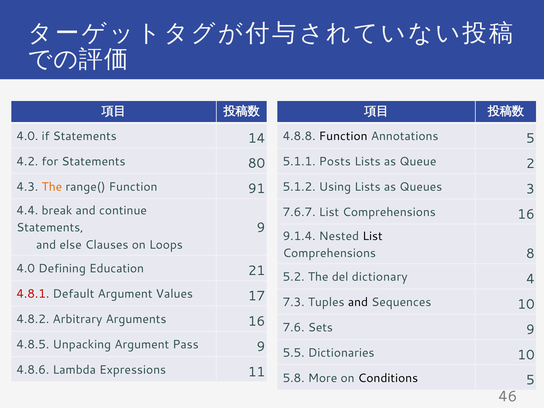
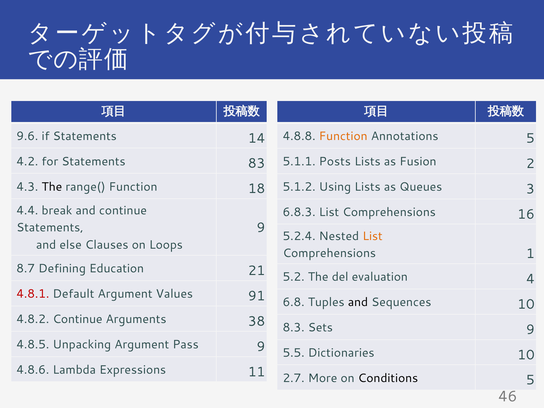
4.0 at (27, 136): 4.0 -> 9.6
Function at (343, 136) colour: black -> orange
80: 80 -> 83
Queue: Queue -> Fusion
The at (52, 187) colour: orange -> black
91: 91 -> 18
7.6.7: 7.6.7 -> 6.8.3
9.1.4: 9.1.4 -> 5.2.4
List at (372, 236) colour: black -> orange
8: 8 -> 1
4.0 at (26, 269): 4.0 -> 8.7
dictionary: dictionary -> evaluation
17: 17 -> 91
7.3: 7.3 -> 6.8
4.8.2 Arbitrary: Arbitrary -> Continue
Arguments 16: 16 -> 38
7.6: 7.6 -> 8.3
5.8: 5.8 -> 2.7
